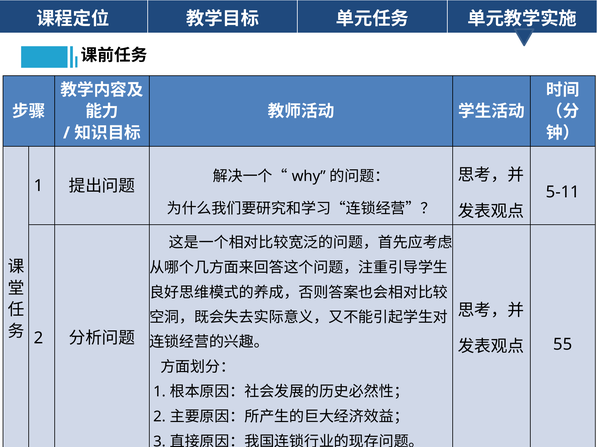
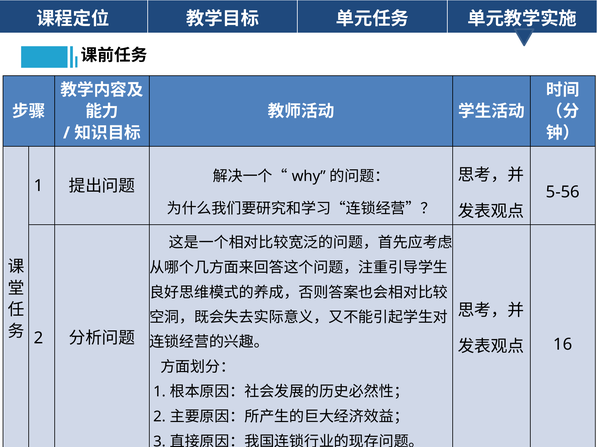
5-11: 5-11 -> 5-56
55: 55 -> 16
